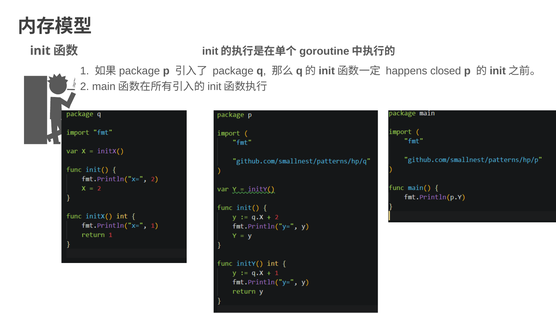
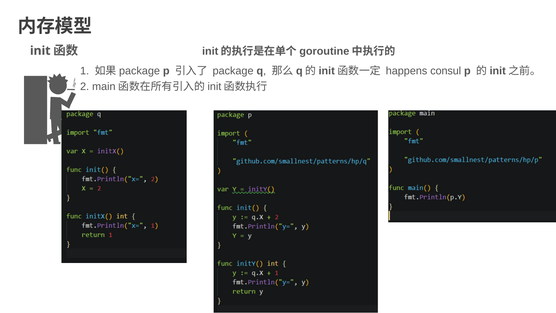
closed: closed -> consul
